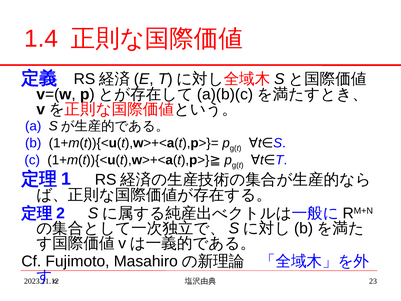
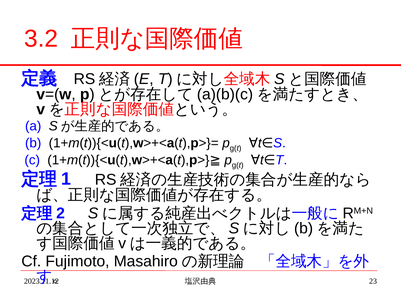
1.4: 1.4 -> 3.2
